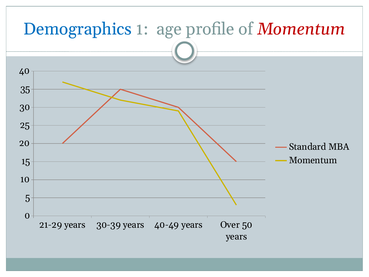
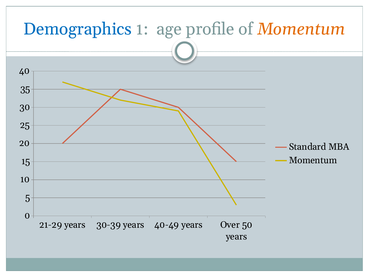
Momentum at (301, 29) colour: red -> orange
